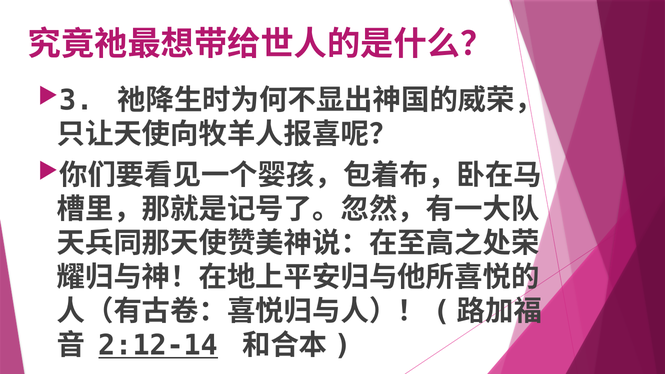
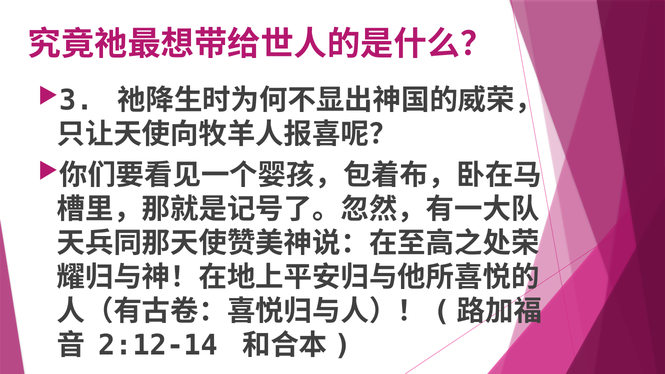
2:12-14 underline: present -> none
